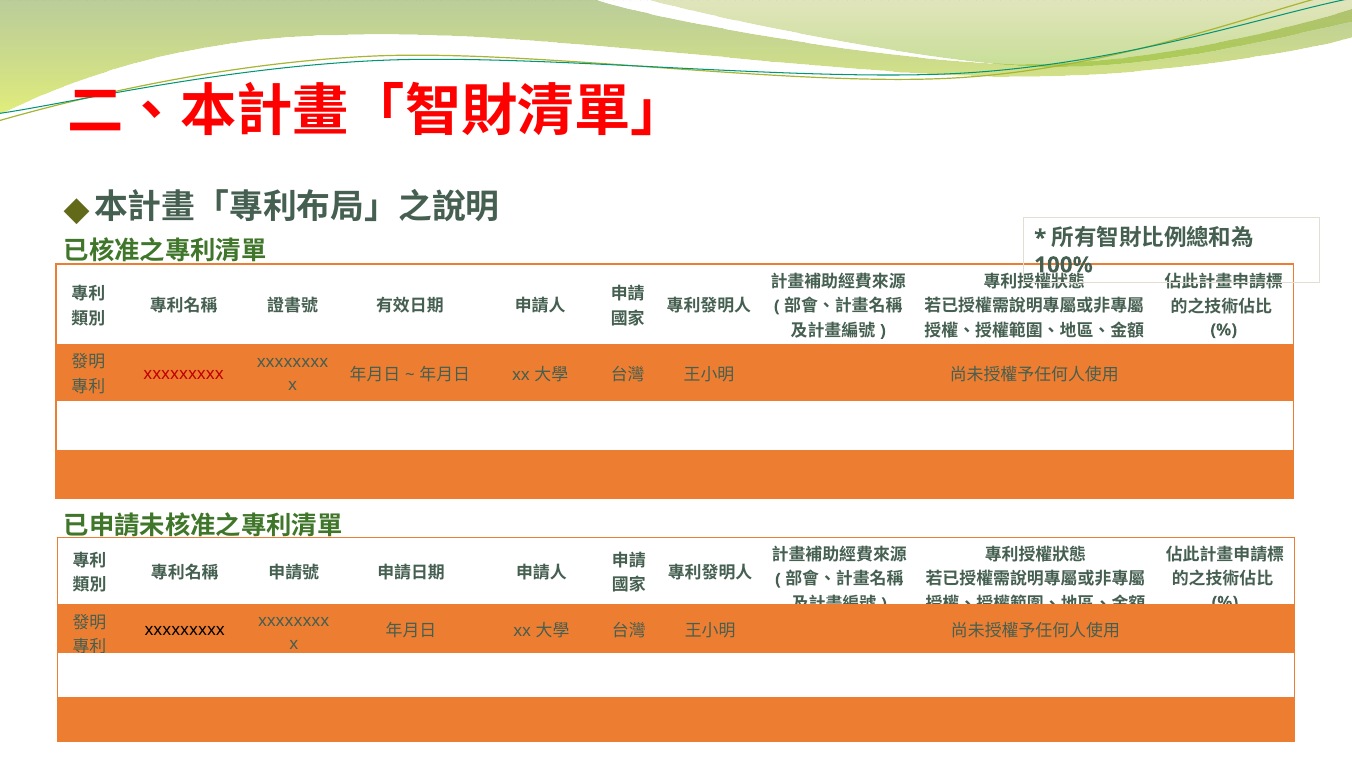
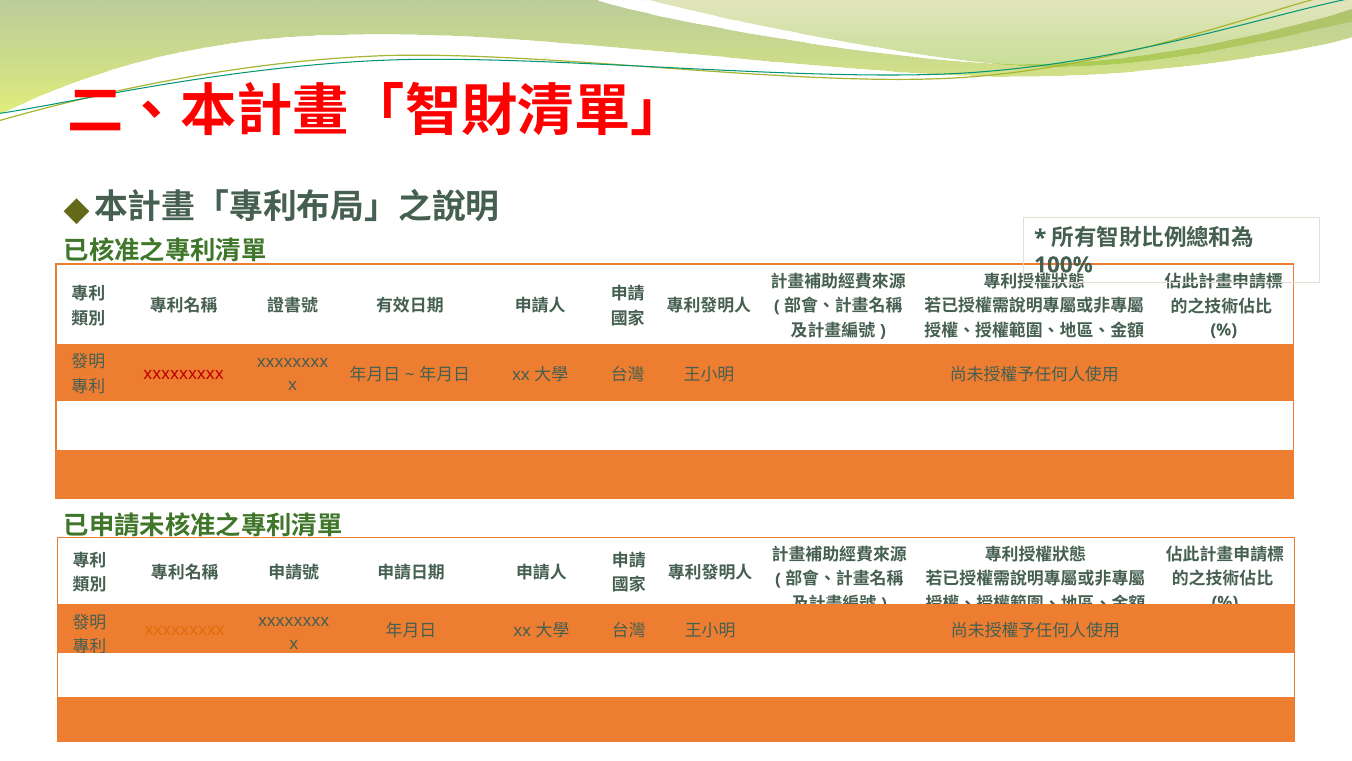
xxxxxxxxx at (185, 630) colour: black -> orange
